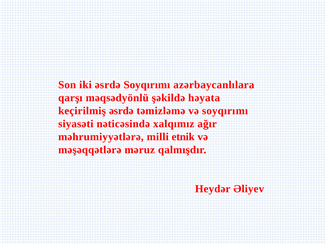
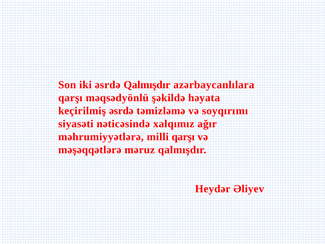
əsrdə Soyqırımı: Soyqırımı -> Qalmışdır
milli etnik: etnik -> qarşı
